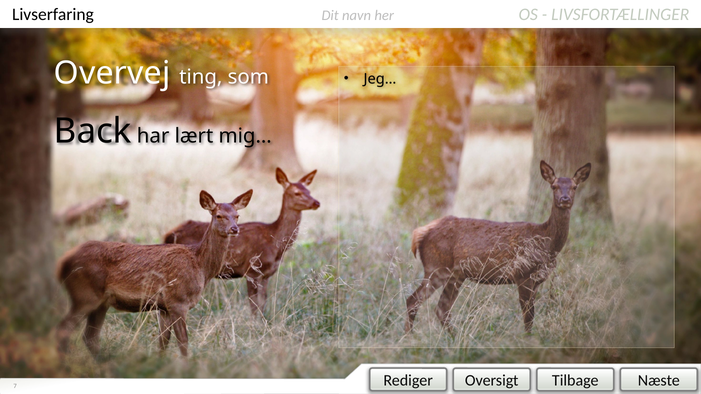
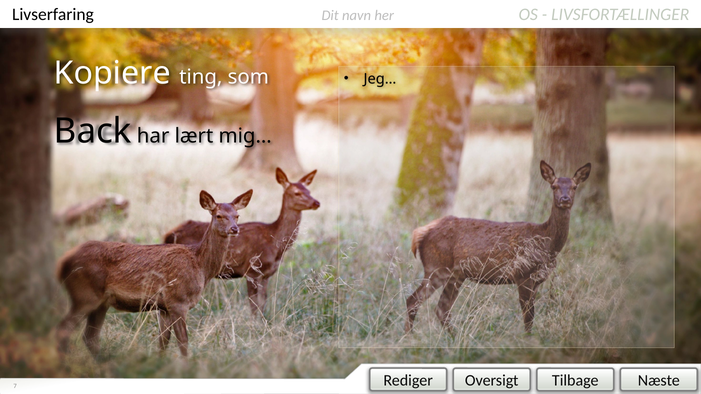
Overvej: Overvej -> Kopiere
